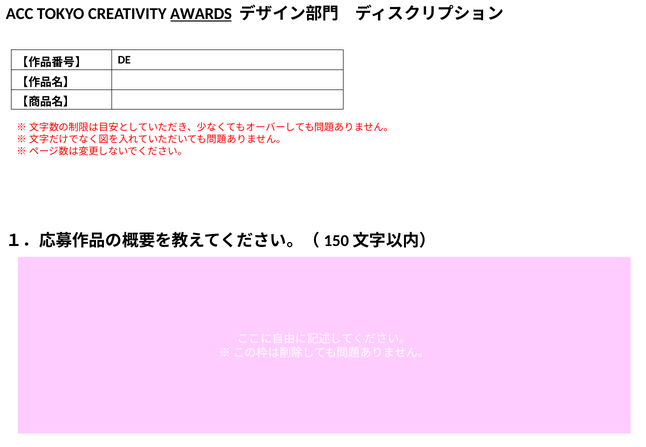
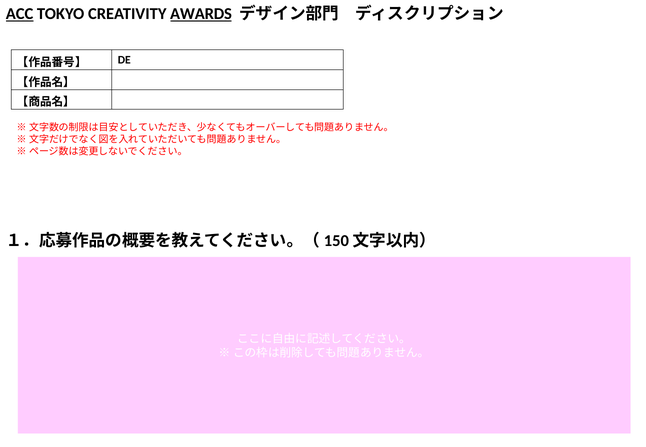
ACC underline: none -> present
